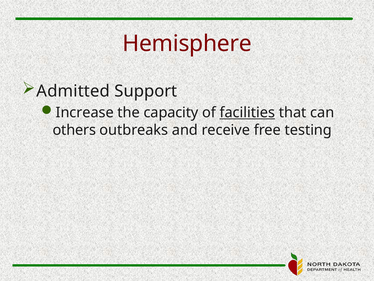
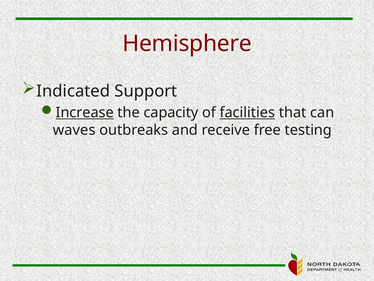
Admitted: Admitted -> Indicated
Increase underline: none -> present
others: others -> waves
